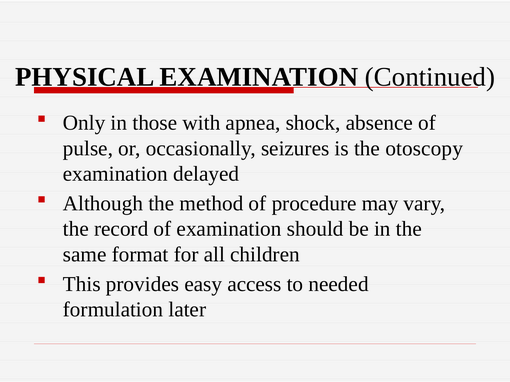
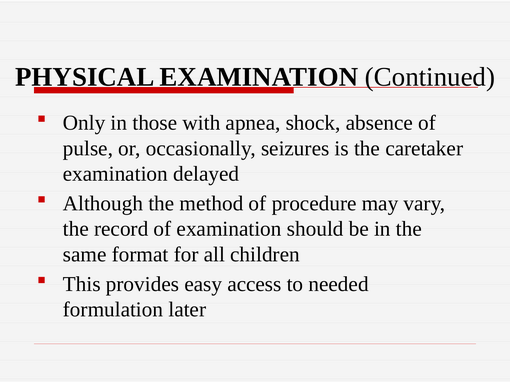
otoscopy: otoscopy -> caretaker
